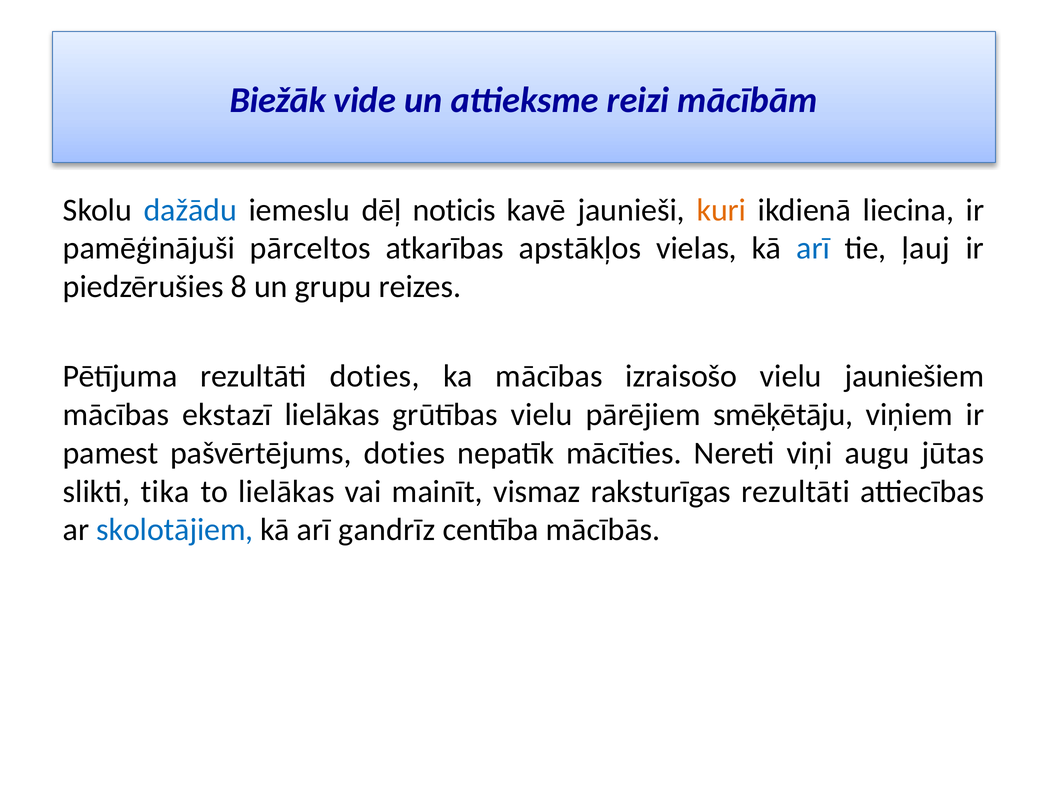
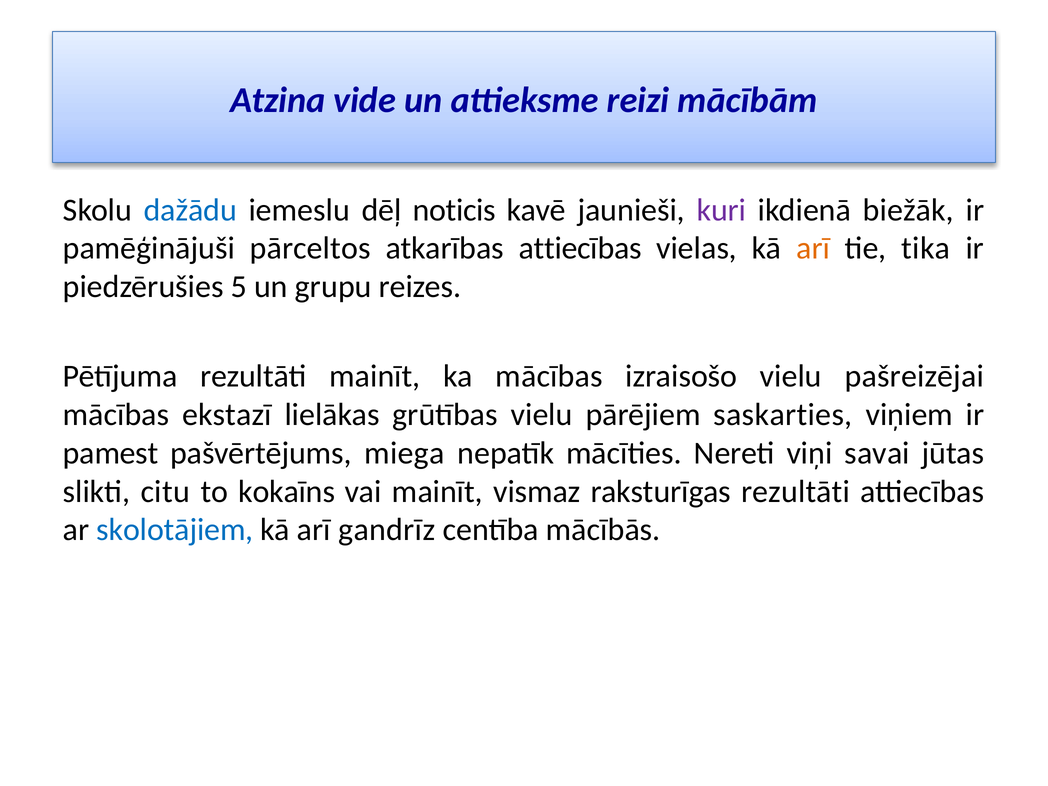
Biežāk: Biežāk -> Atzina
kuri colour: orange -> purple
liecina: liecina -> biežāk
atkarības apstākļos: apstākļos -> attiecības
arī at (813, 248) colour: blue -> orange
ļauj: ļauj -> tika
8: 8 -> 5
rezultāti doties: doties -> mainīt
jauniešiem: jauniešiem -> pašreizējai
smēķētāju: smēķētāju -> saskarties
pašvērtējums doties: doties -> miega
augu: augu -> savai
tika: tika -> citu
to lielākas: lielākas -> kokaīns
